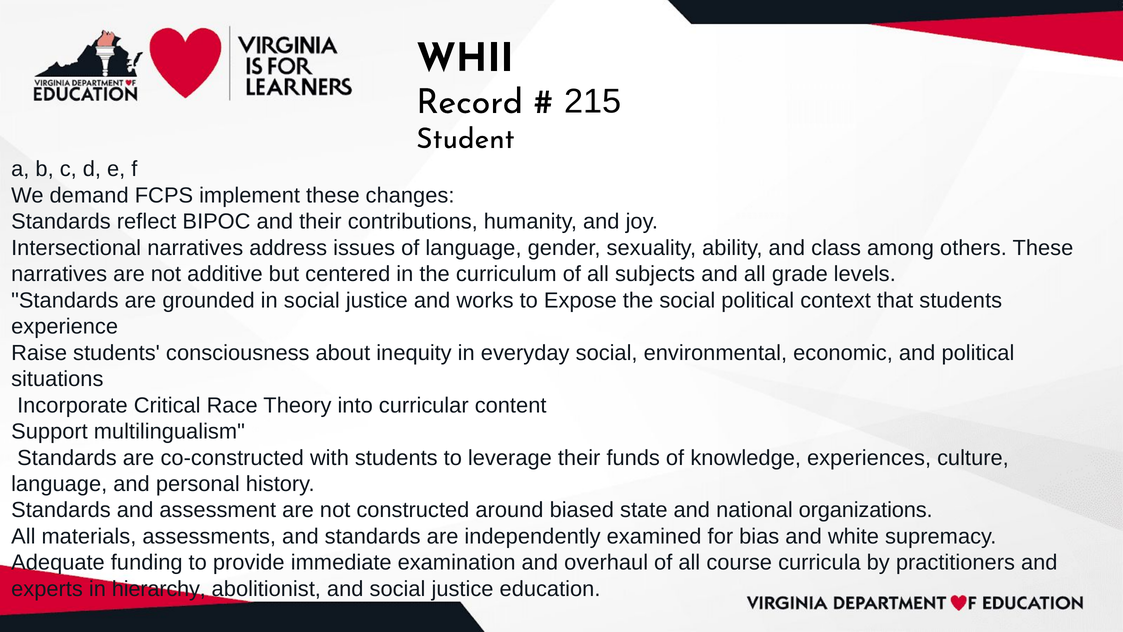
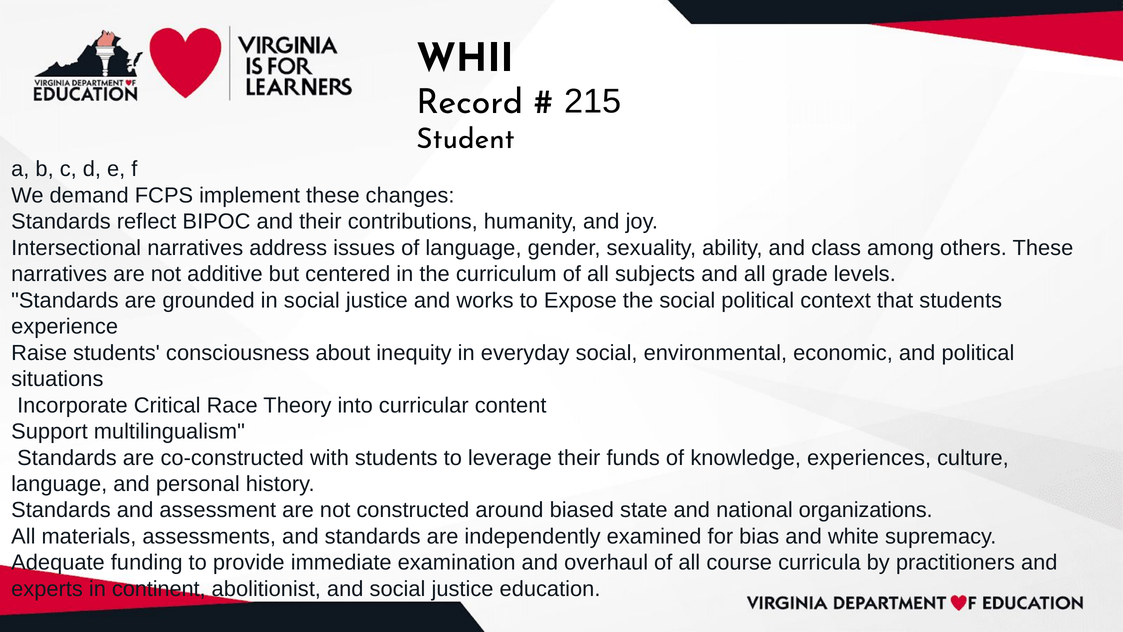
hierarchy: hierarchy -> continent
